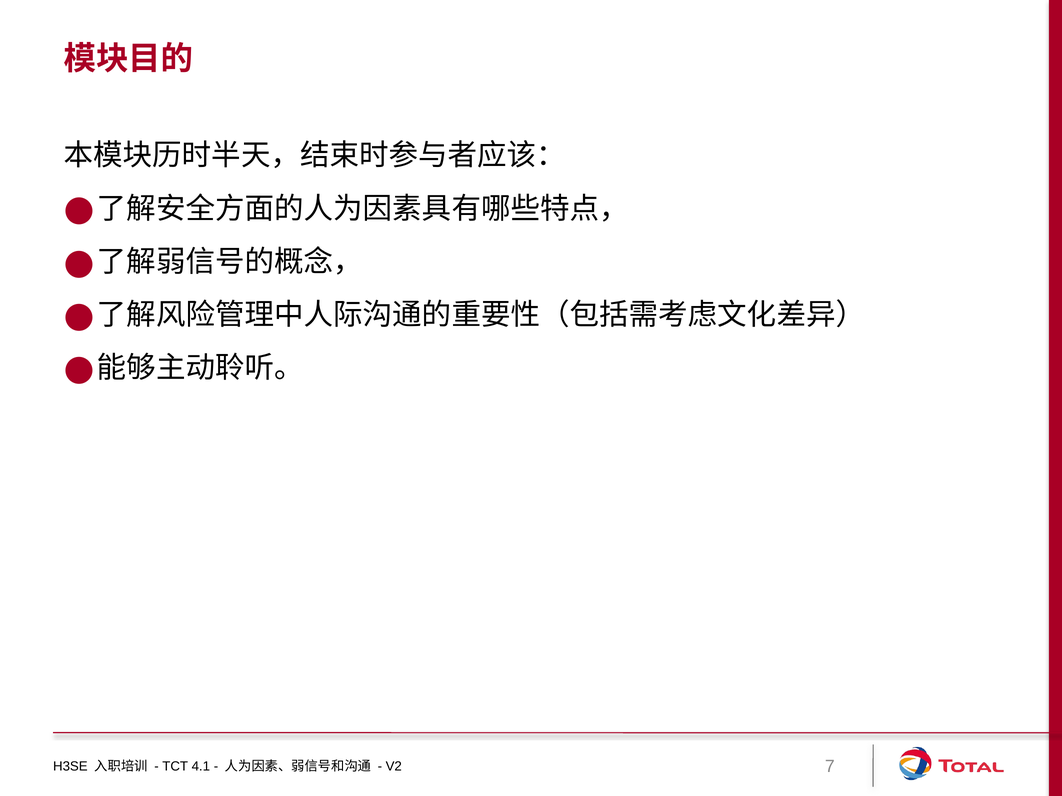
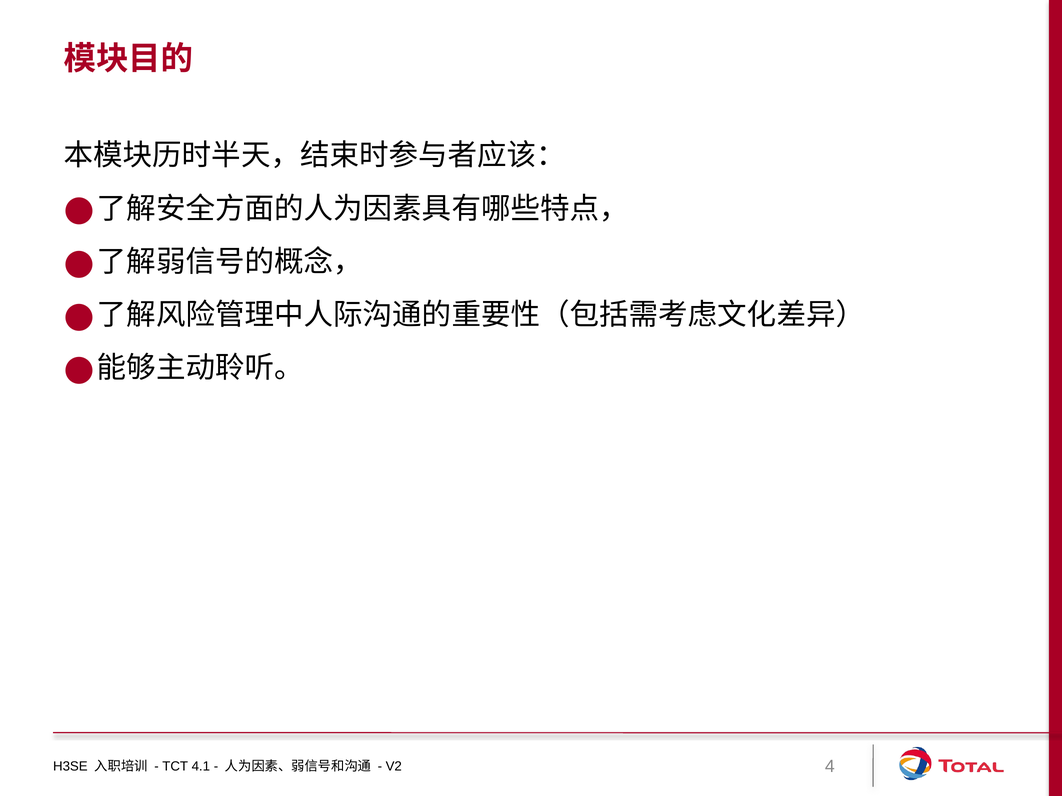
7: 7 -> 4
